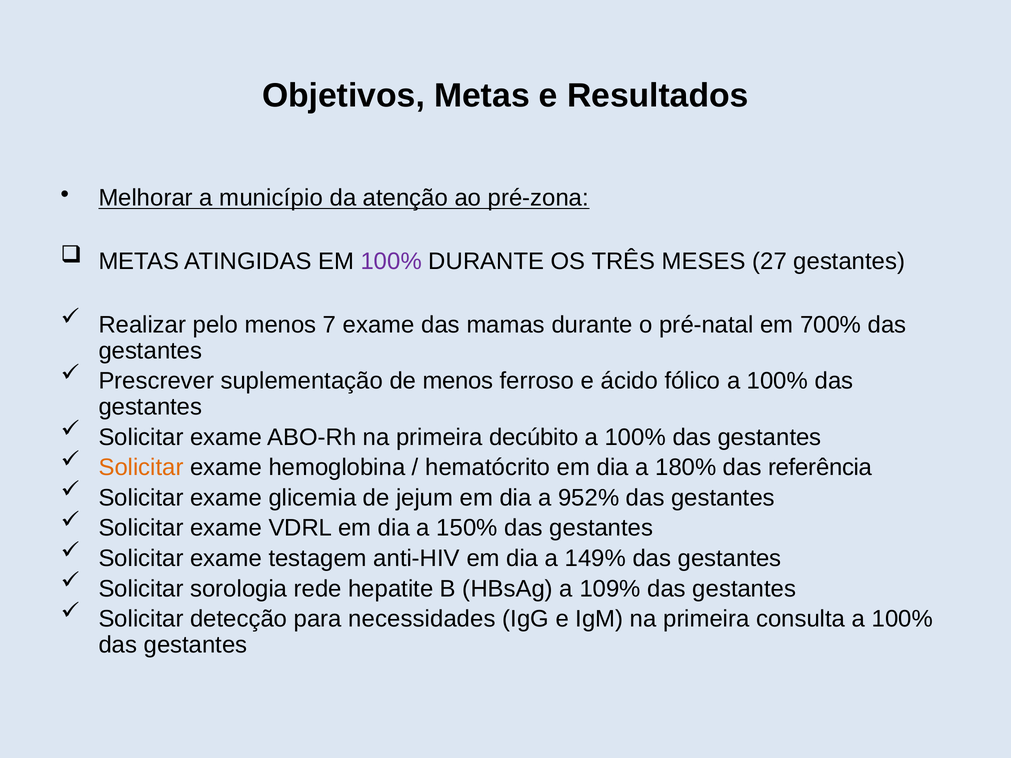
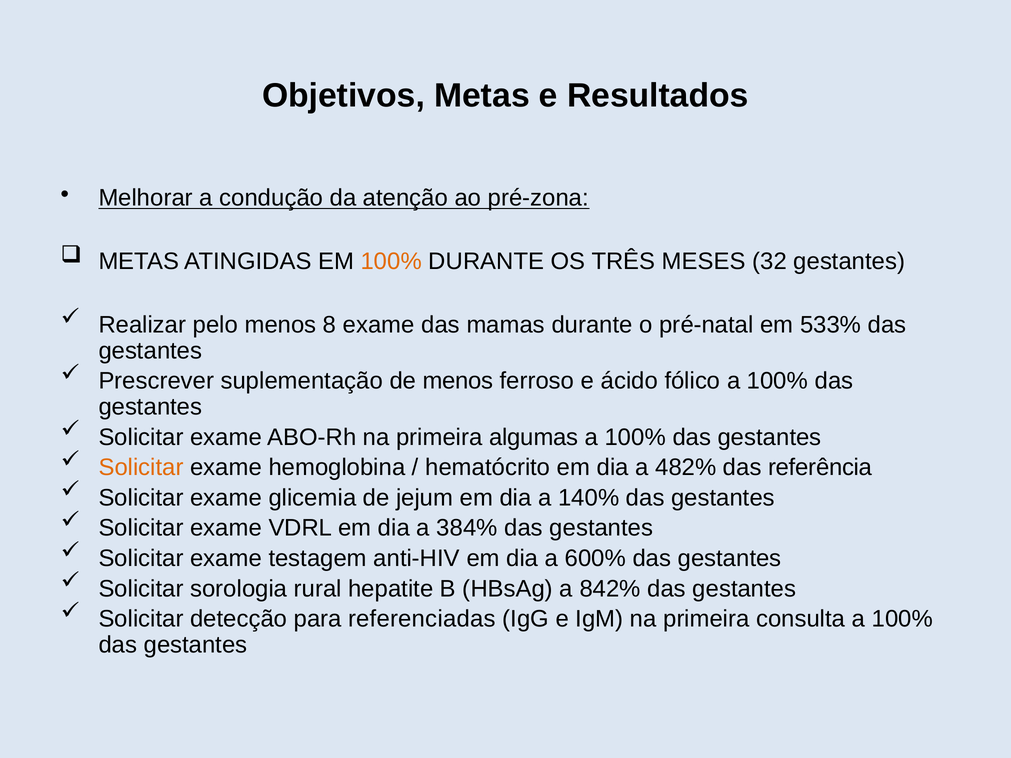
município: município -> condução
100% at (391, 262) colour: purple -> orange
27: 27 -> 32
7: 7 -> 8
700%: 700% -> 533%
decúbito: decúbito -> algumas
180%: 180% -> 482%
952%: 952% -> 140%
150%: 150% -> 384%
149%: 149% -> 600%
rede: rede -> rural
109%: 109% -> 842%
necessidades: necessidades -> referenciadas
